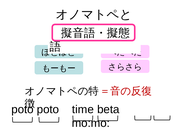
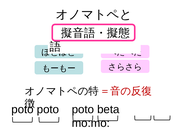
time at (83, 110): time -> poto
